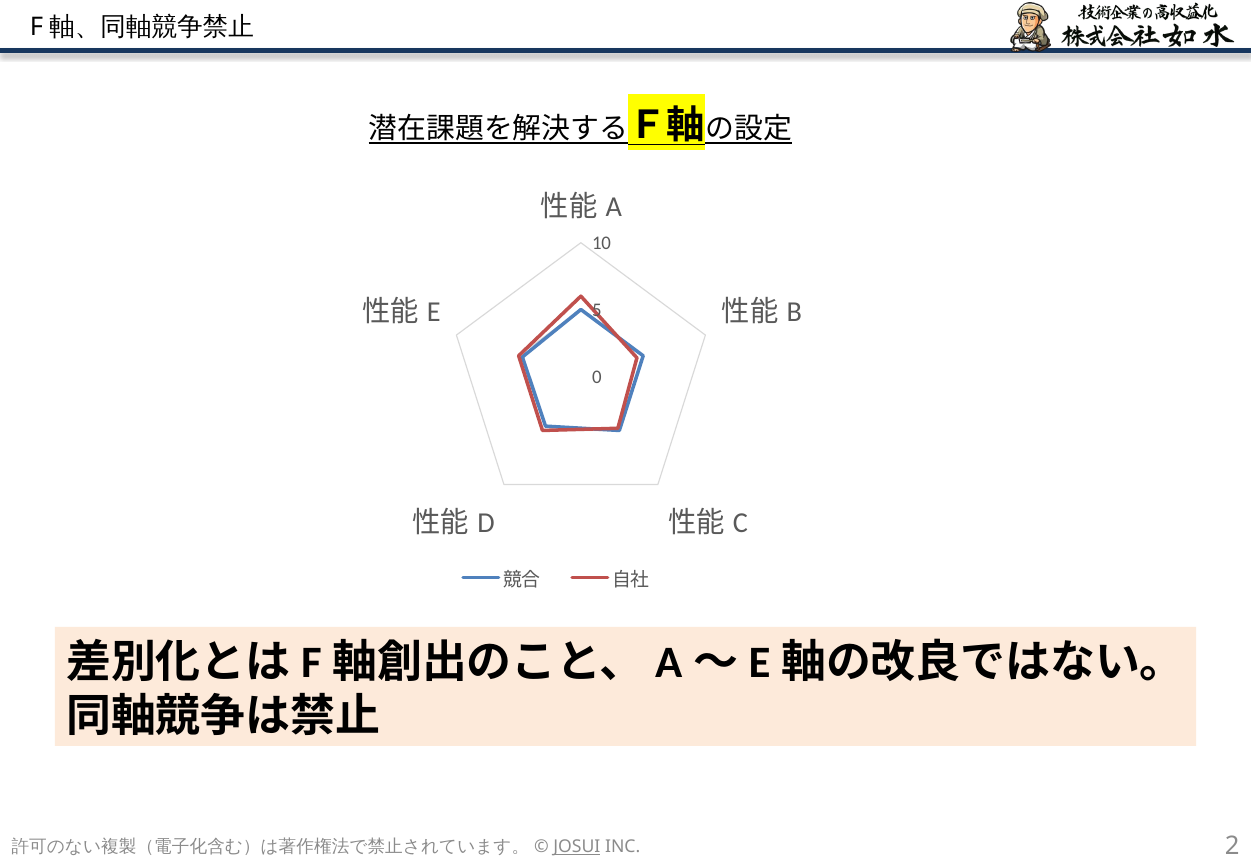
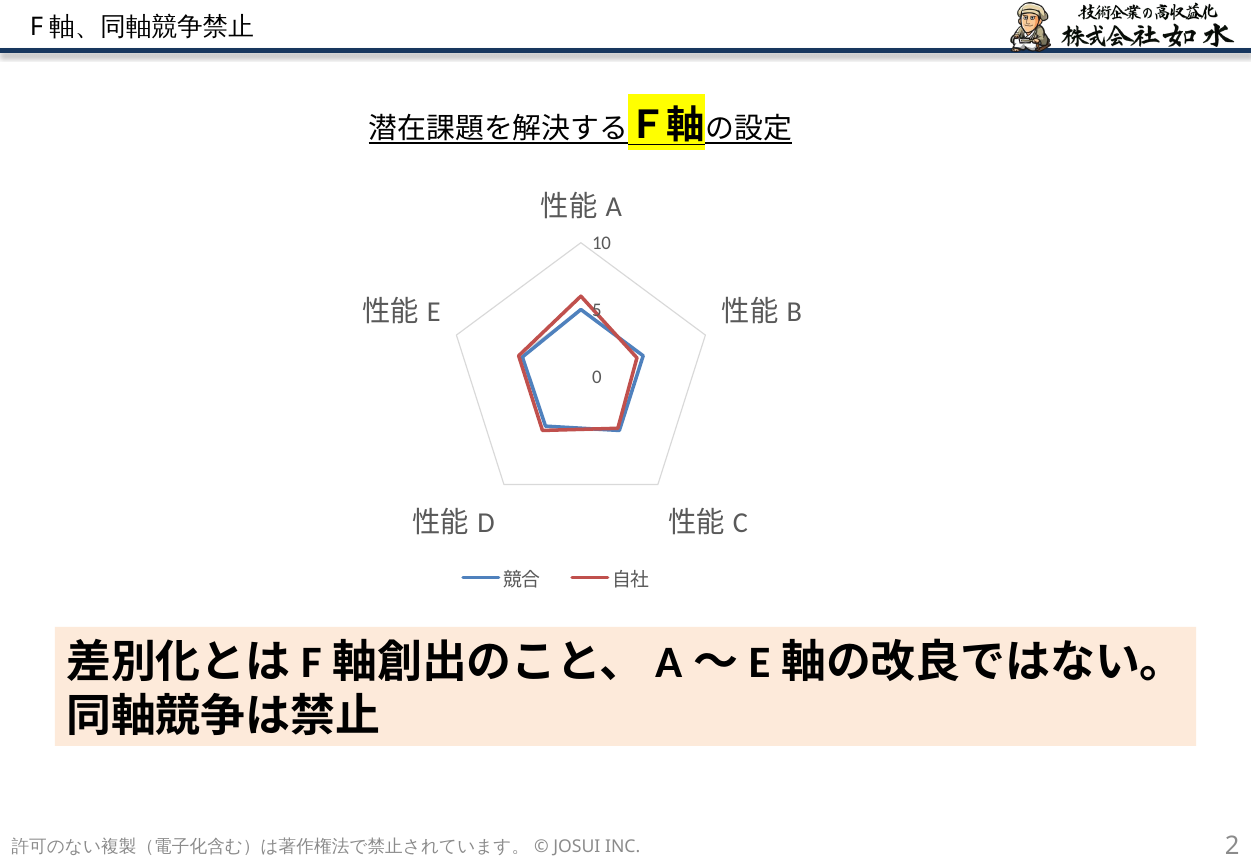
JOSUI underline: present -> none
